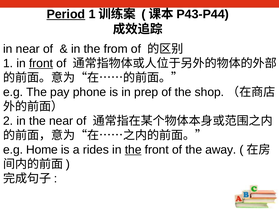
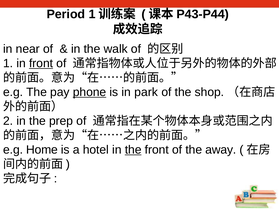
Period underline: present -> none
from: from -> walk
phone underline: none -> present
prep: prep -> park
the near: near -> prep
rides: rides -> hotel
